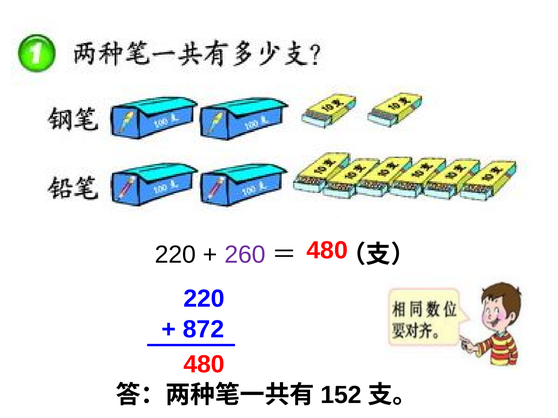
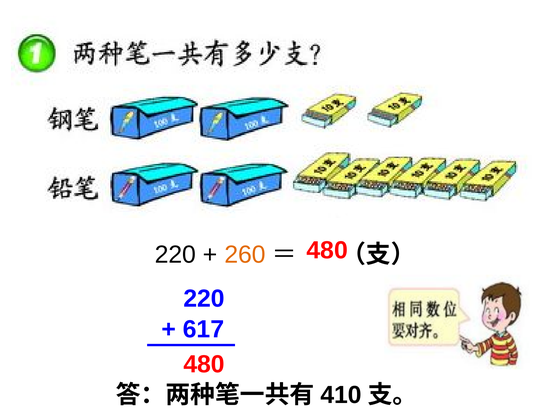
260 colour: purple -> orange
872: 872 -> 617
152: 152 -> 410
